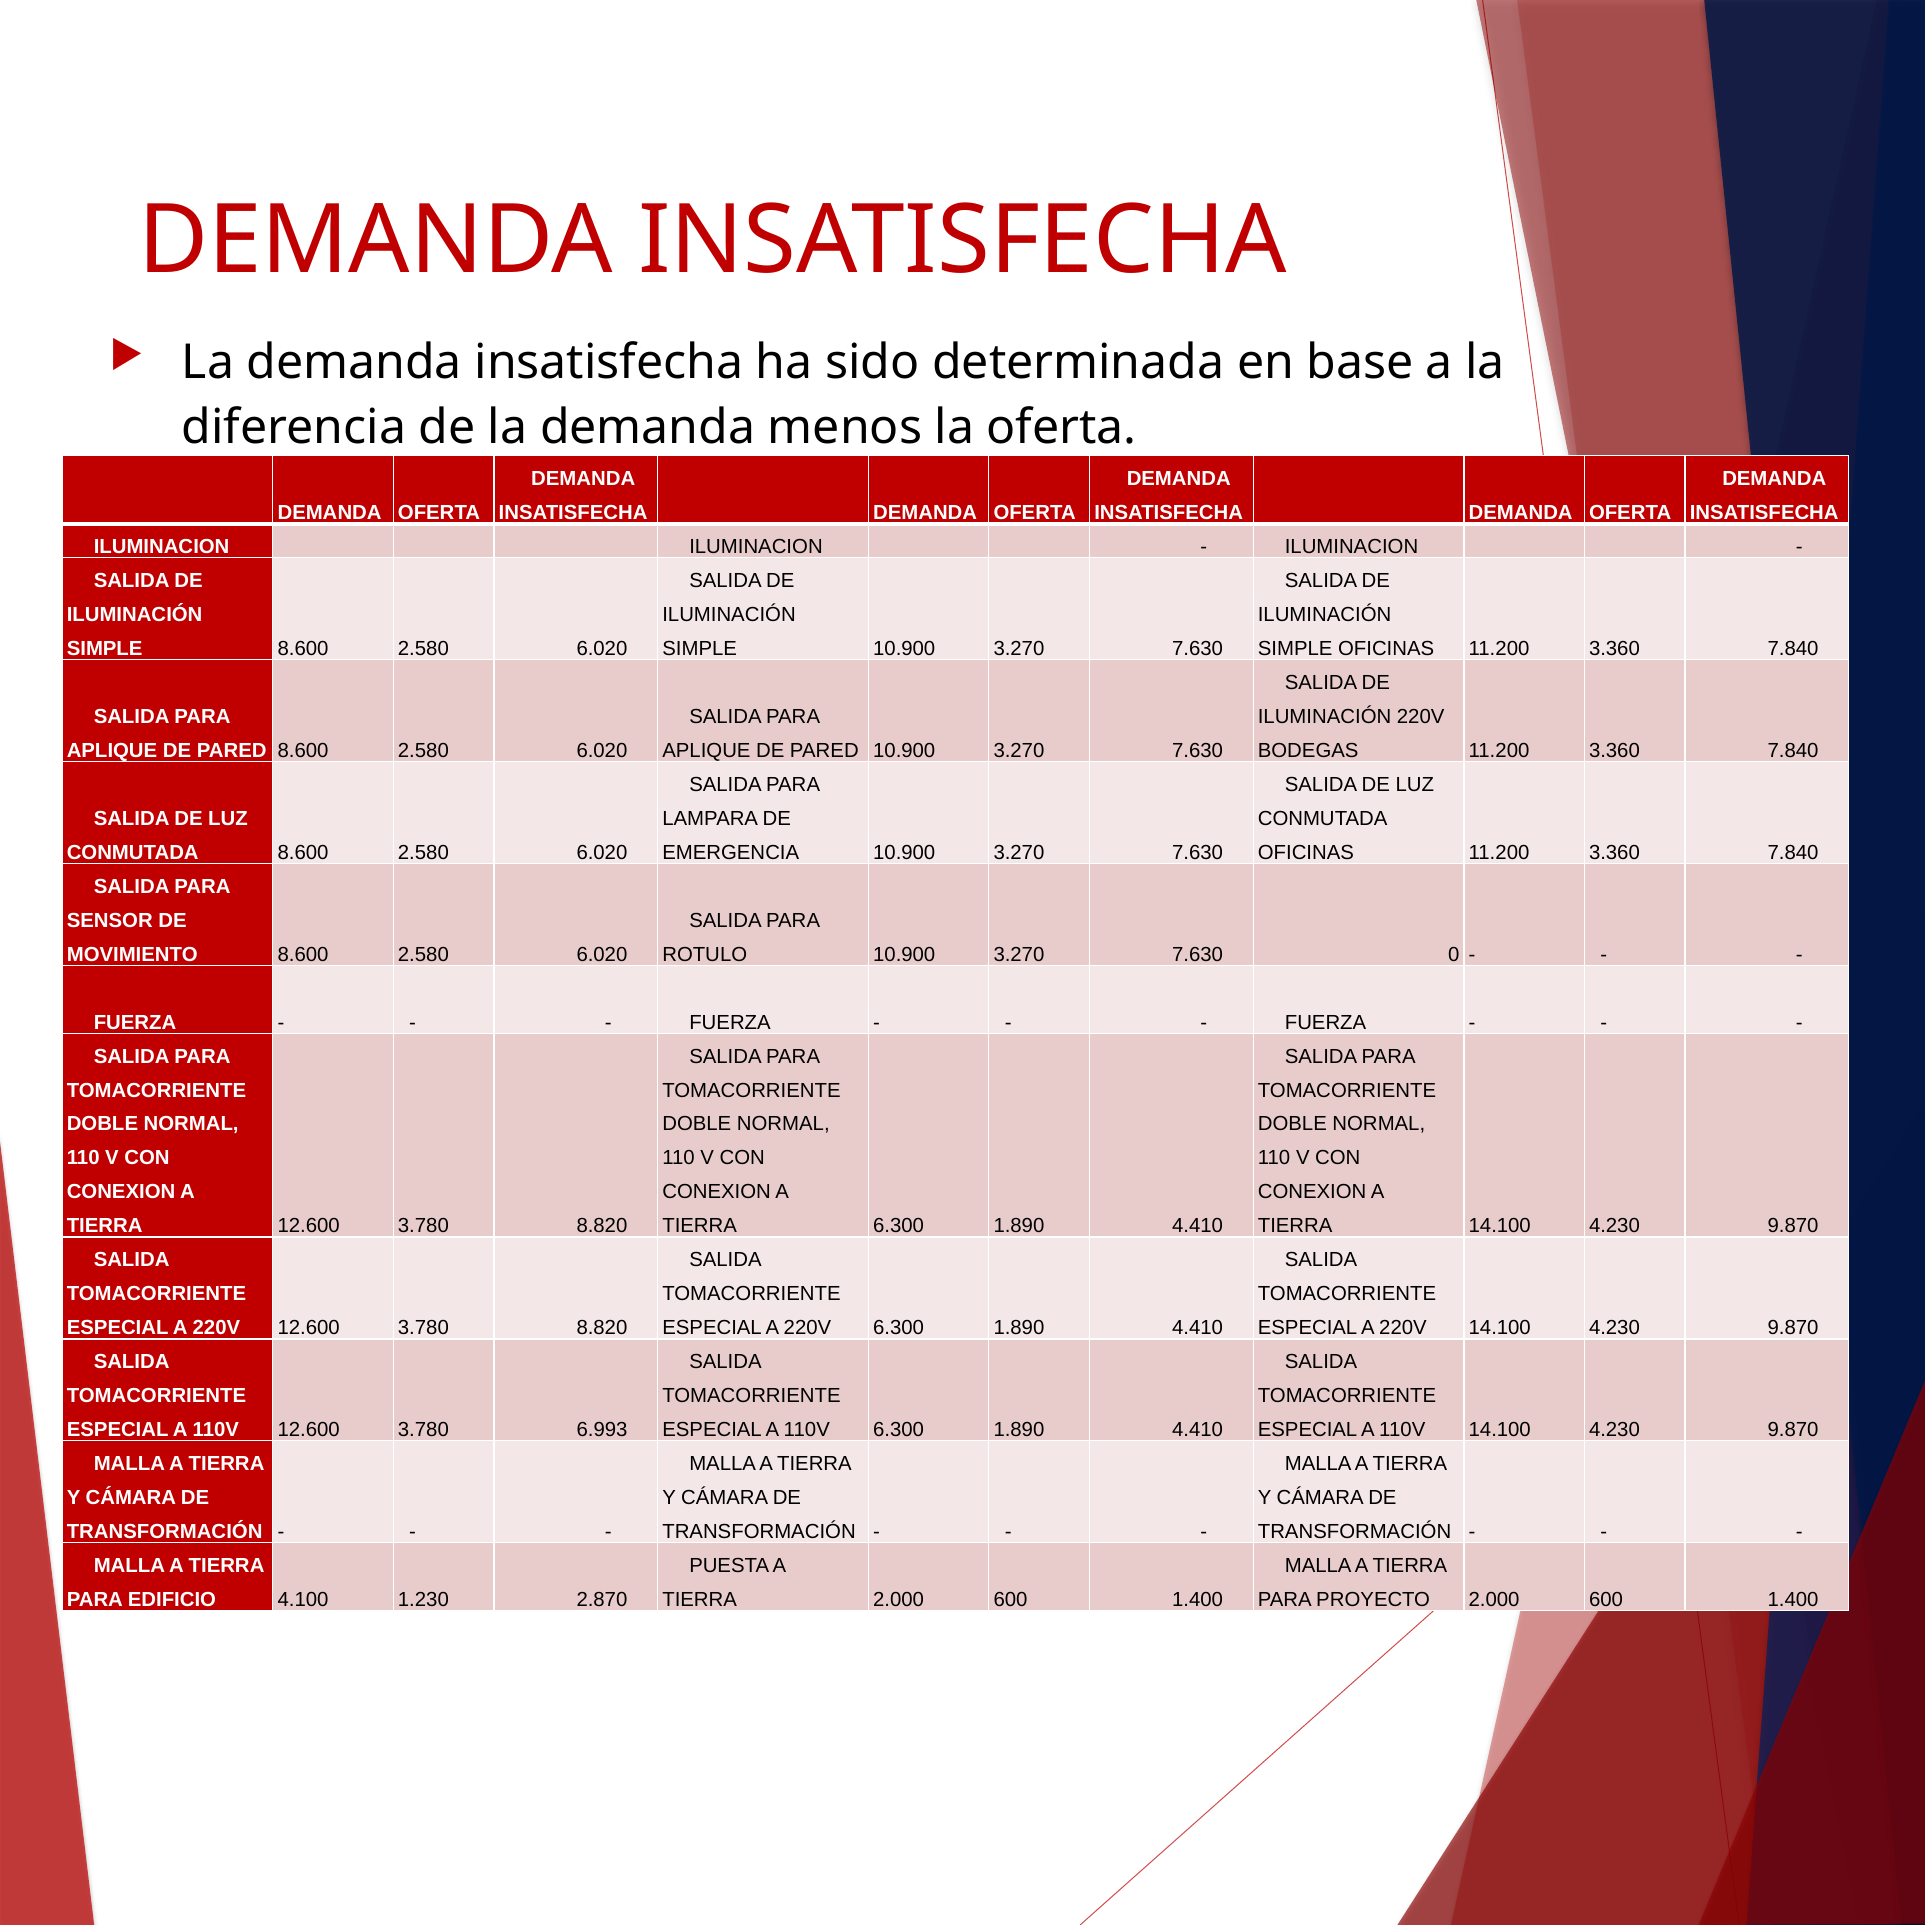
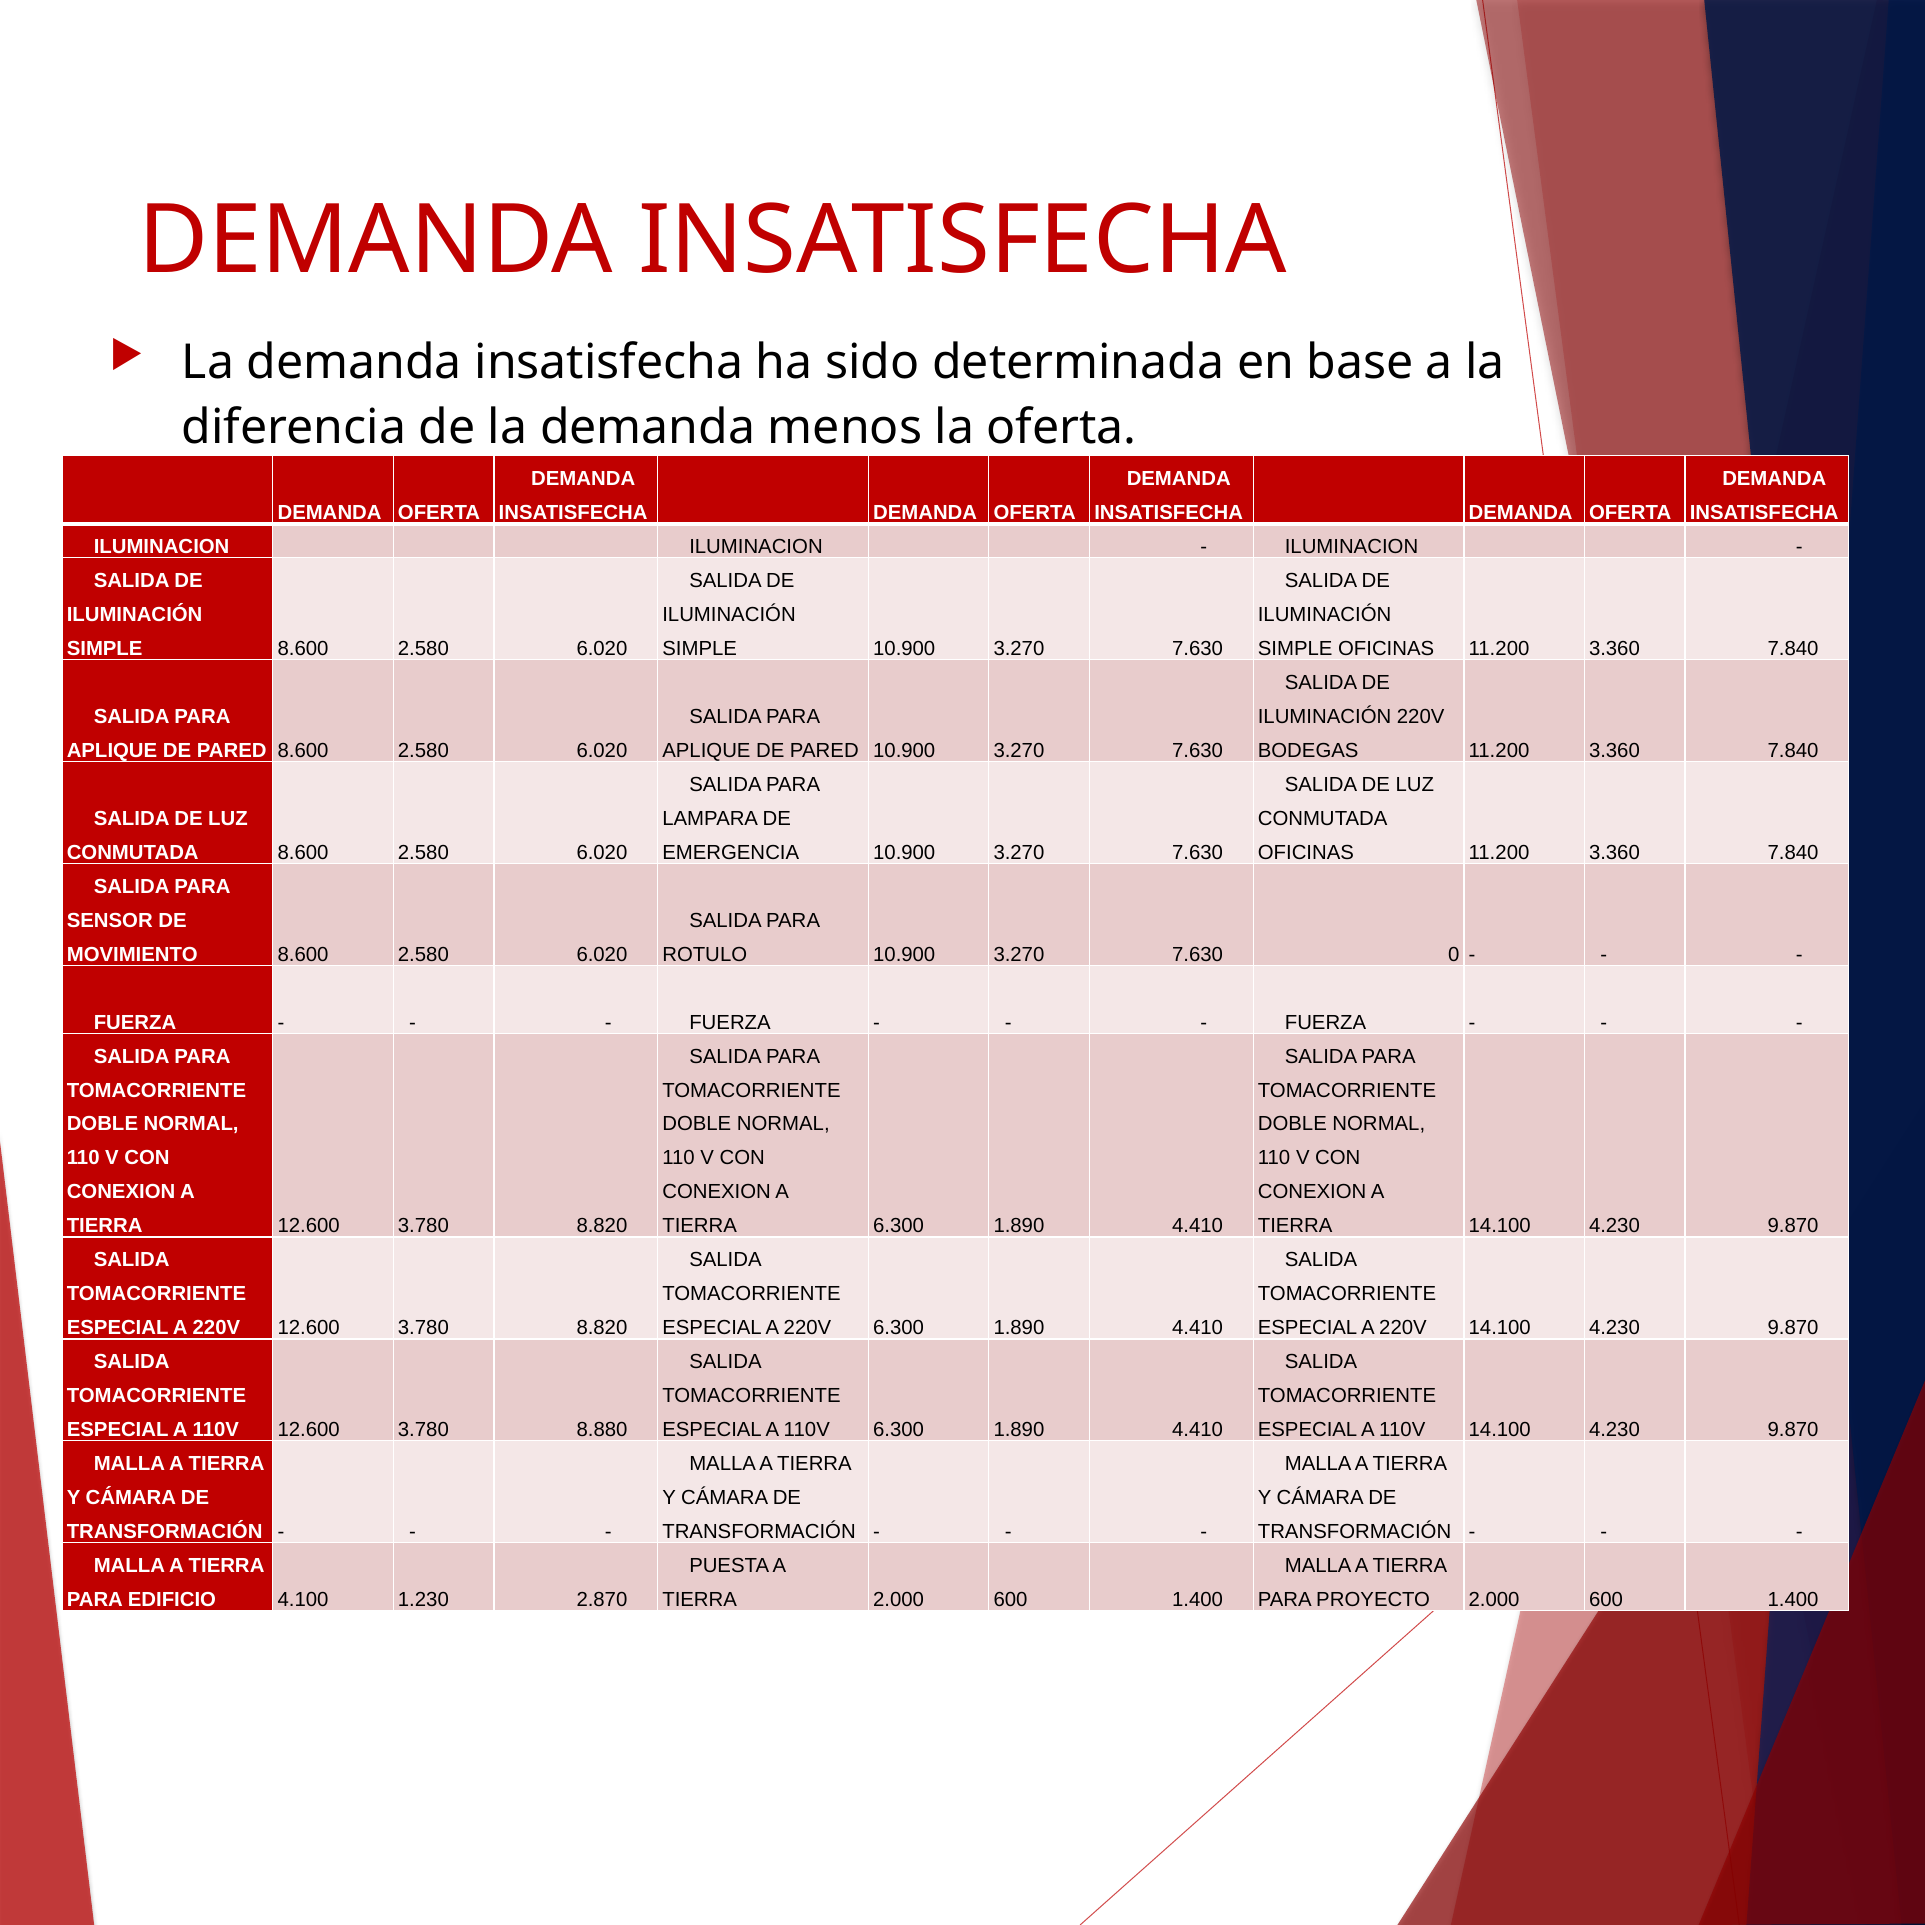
6.993: 6.993 -> 8.880
